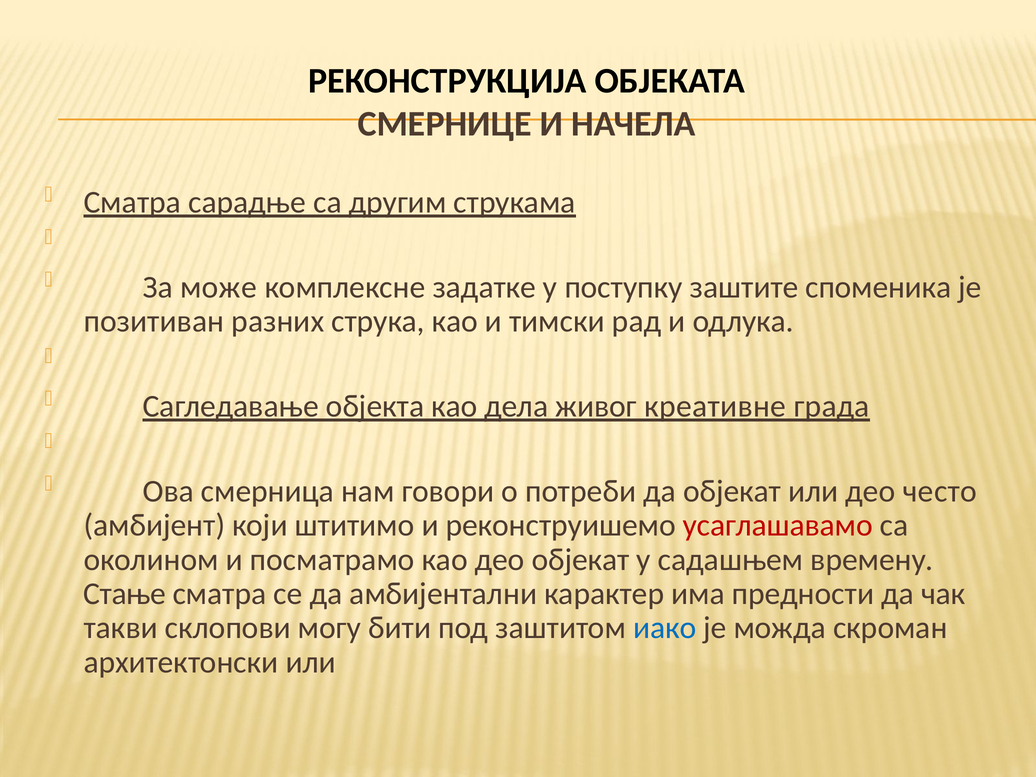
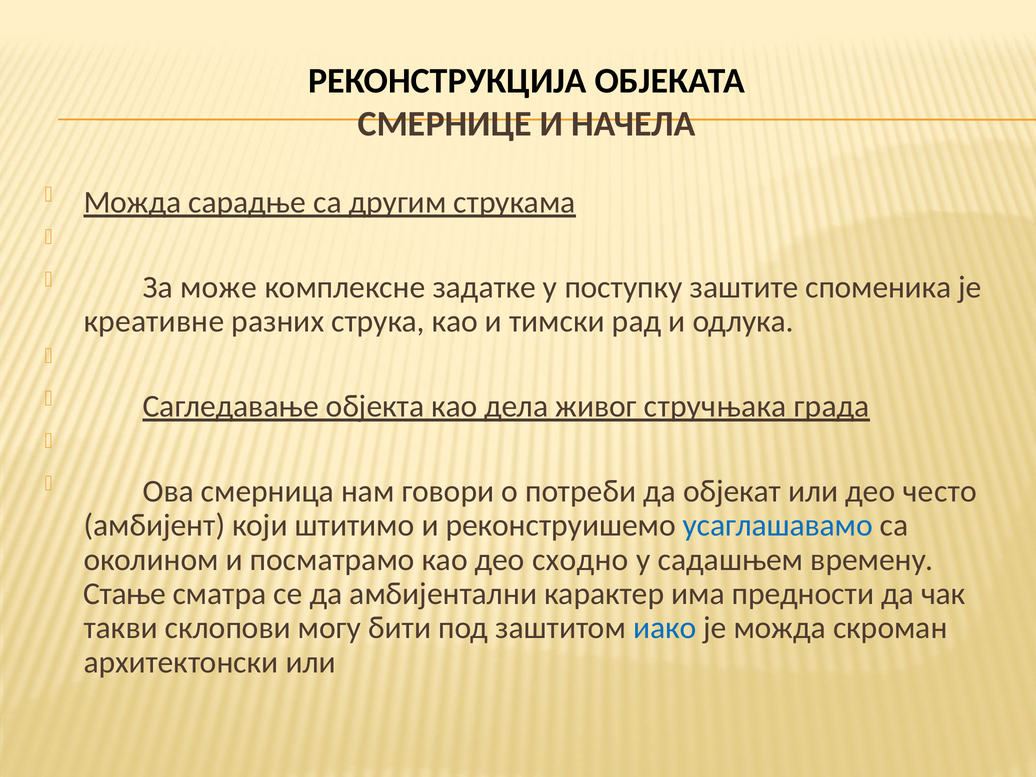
Сматра at (132, 202): Сматра -> Можда
позитиван: позитиван -> креативне
креативне: креативне -> стручњака
усаглашавамо colour: red -> blue
део објекат: објекат -> сходно
